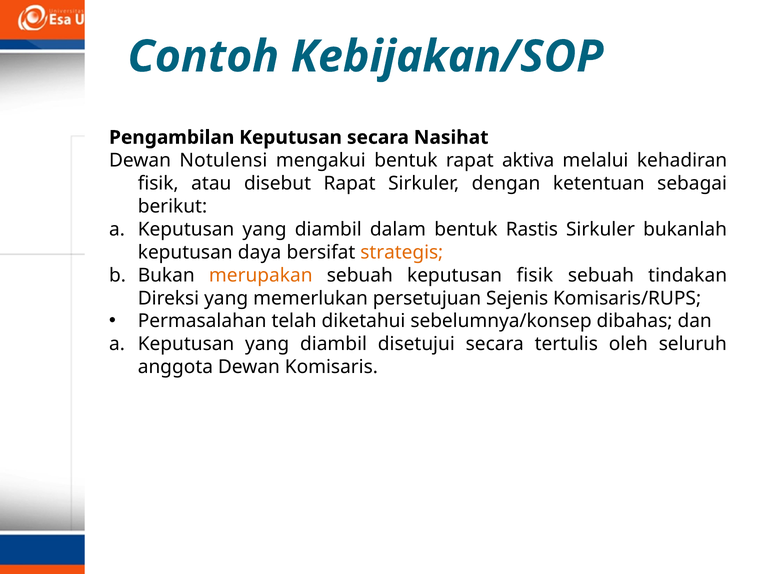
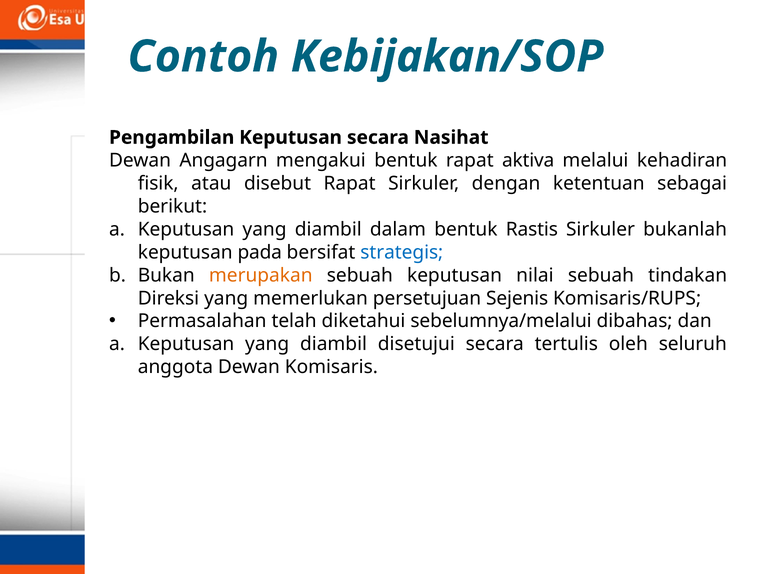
Notulensi: Notulensi -> Angagarn
daya: daya -> pada
strategis colour: orange -> blue
keputusan fisik: fisik -> nilai
sebelumnya/konsep: sebelumnya/konsep -> sebelumnya/melalui
